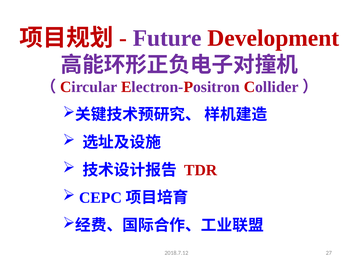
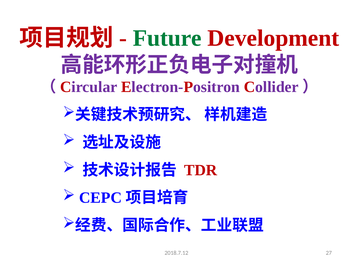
Future colour: purple -> green
